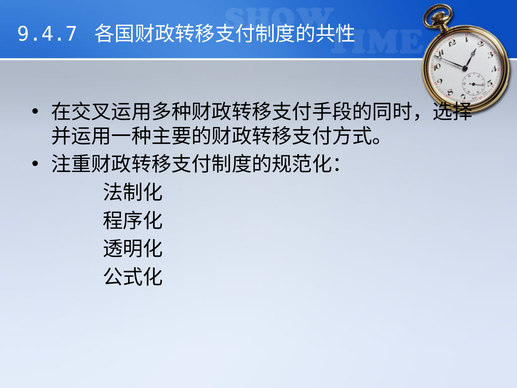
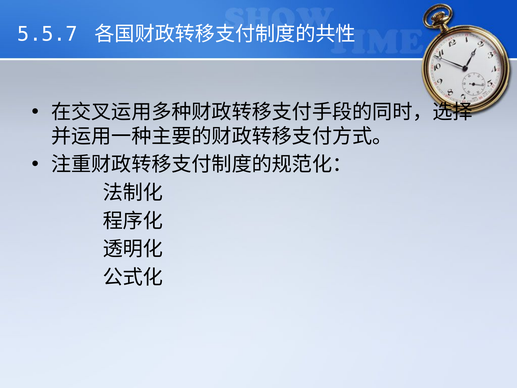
9.4.7: 9.4.7 -> 5.5.7
